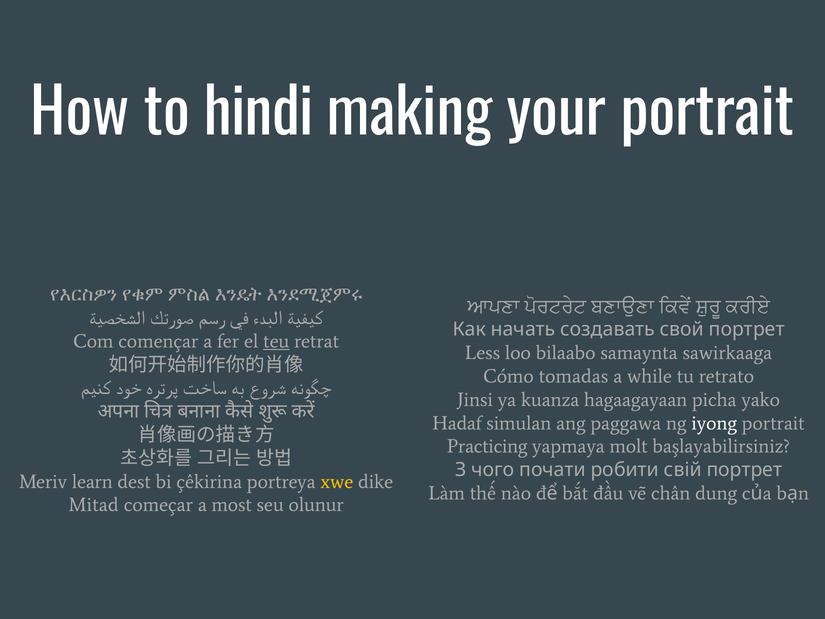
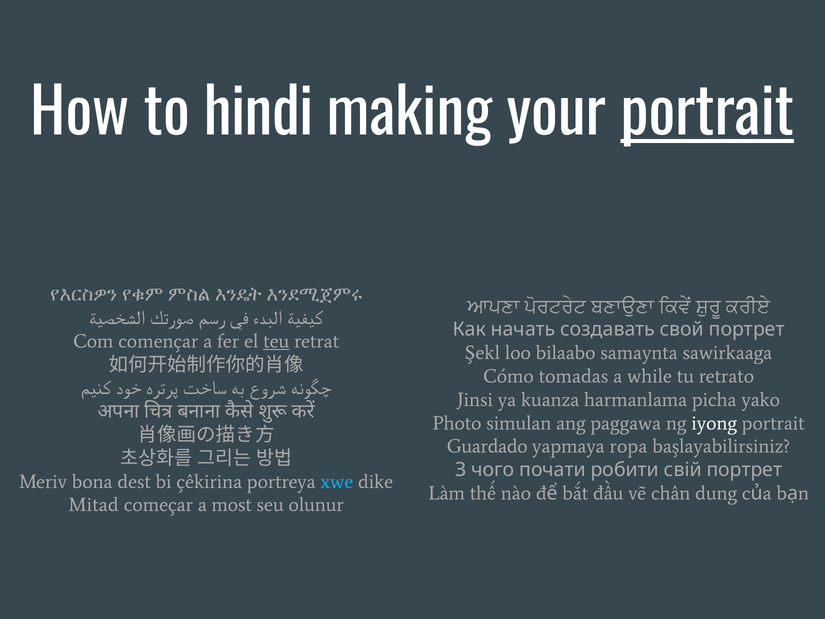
portrait at (707, 114) underline: none -> present
Less: Less -> Şekl
hagaagayaan: hagaagayaan -> harmanlama
Hadaf: Hadaf -> Photo
Practicing: Practicing -> Guardado
molt: molt -> ropa
learn: learn -> bona
xwe colour: yellow -> light blue
